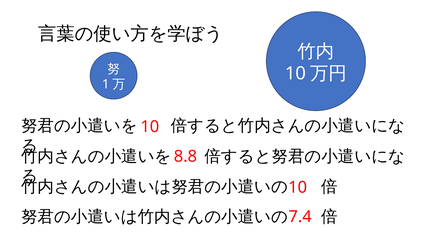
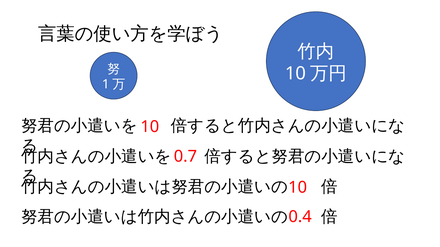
8.8: 8.8 -> 0.7
7.4: 7.4 -> 0.4
